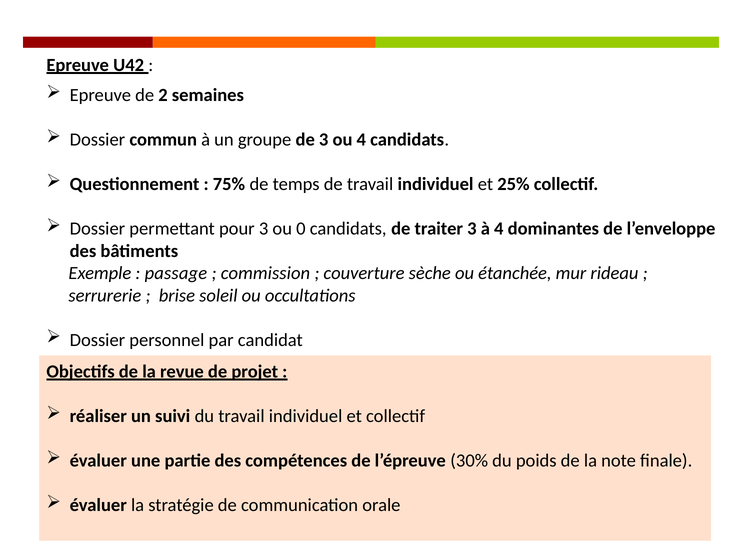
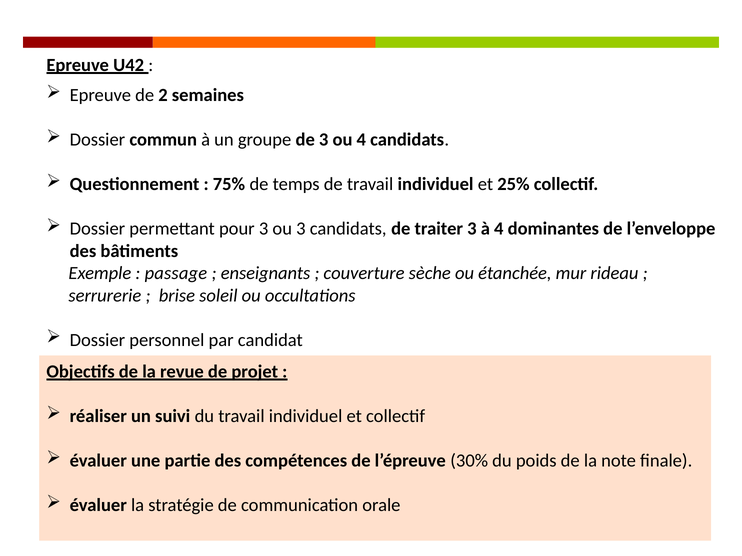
ou 0: 0 -> 3
commission: commission -> enseignants
